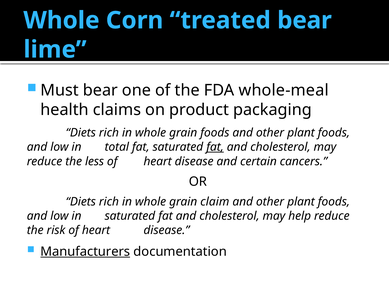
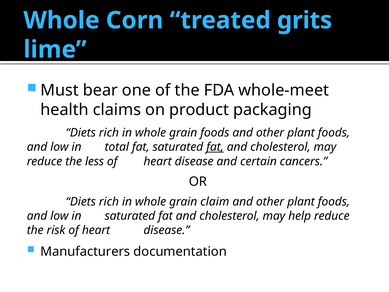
treated bear: bear -> grits
whole-meal: whole-meal -> whole-meet
Manufacturers underline: present -> none
